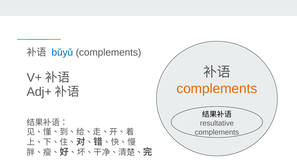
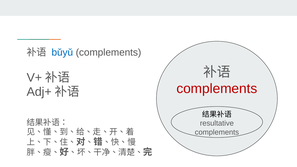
complements at (217, 89) colour: orange -> red
